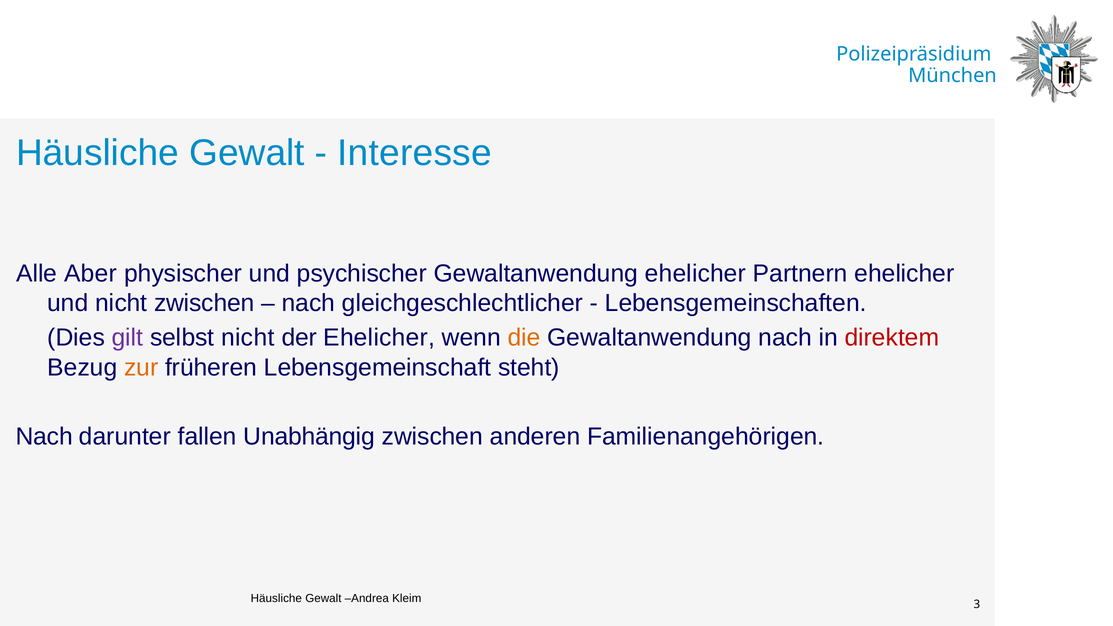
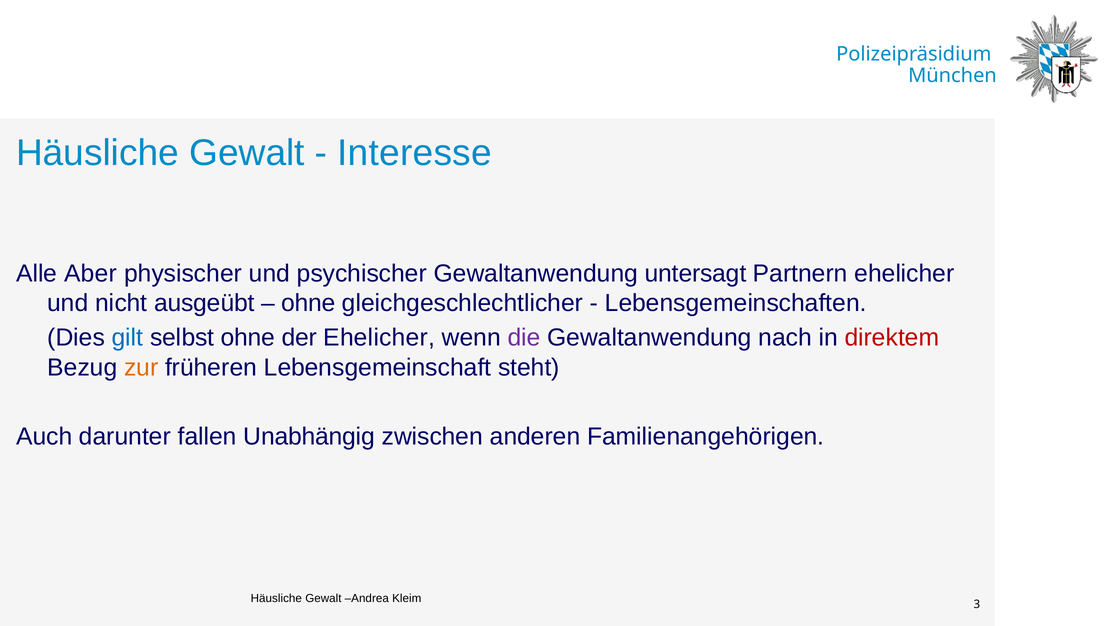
Gewaltanwendung ehelicher: ehelicher -> untersagt
nicht zwischen: zwischen -> ausgeübt
nach at (308, 303): nach -> ohne
gilt colour: purple -> blue
selbst nicht: nicht -> ohne
die colour: orange -> purple
Nach at (44, 437): Nach -> Auch
